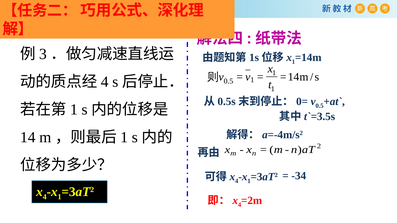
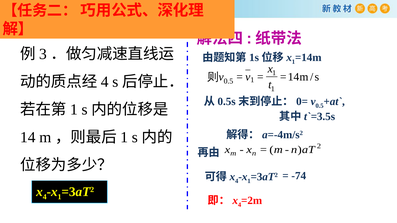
-34: -34 -> -74
